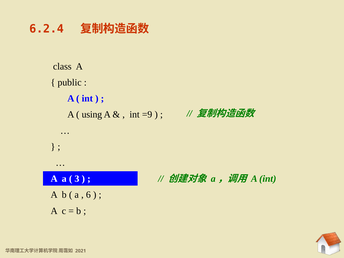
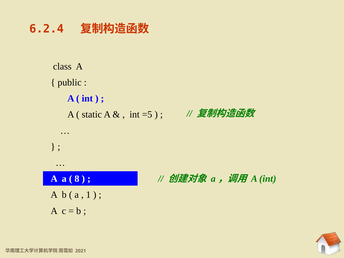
using: using -> static
=9: =9 -> =5
3: 3 -> 8
6: 6 -> 1
